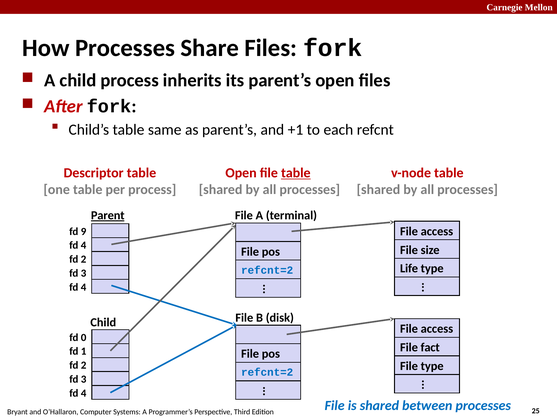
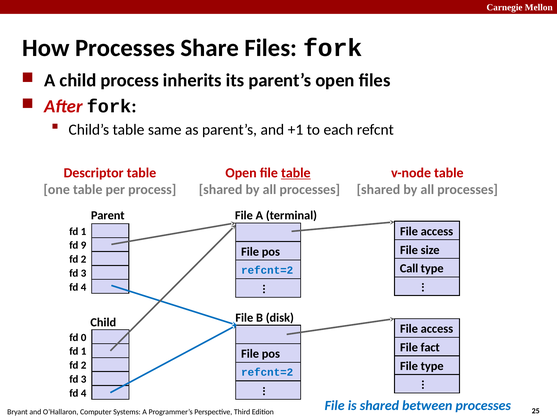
Parent underline: present -> none
9 at (84, 231): 9 -> 1
4 at (84, 245): 4 -> 9
Life: Life -> Call
